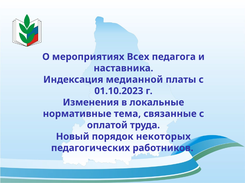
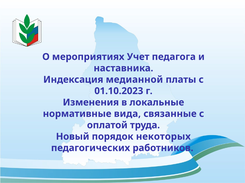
Всех: Всех -> Учет
тема: тема -> вида
